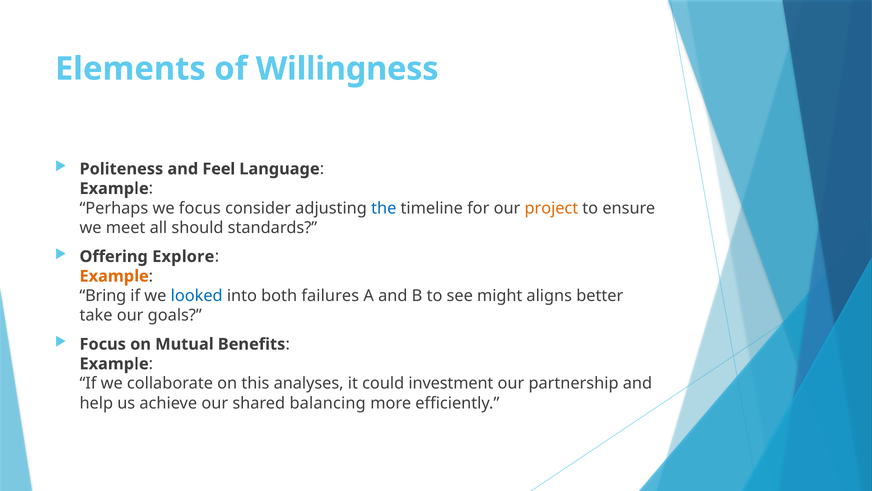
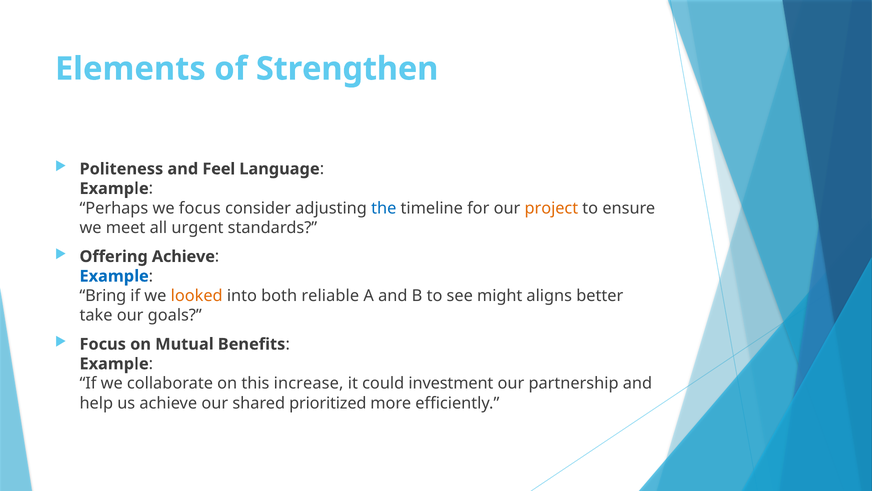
Willingness: Willingness -> Strengthen
should: should -> urgent
Offering Explore: Explore -> Achieve
Example at (114, 276) colour: orange -> blue
looked colour: blue -> orange
failures: failures -> reliable
analyses: analyses -> increase
balancing: balancing -> prioritized
